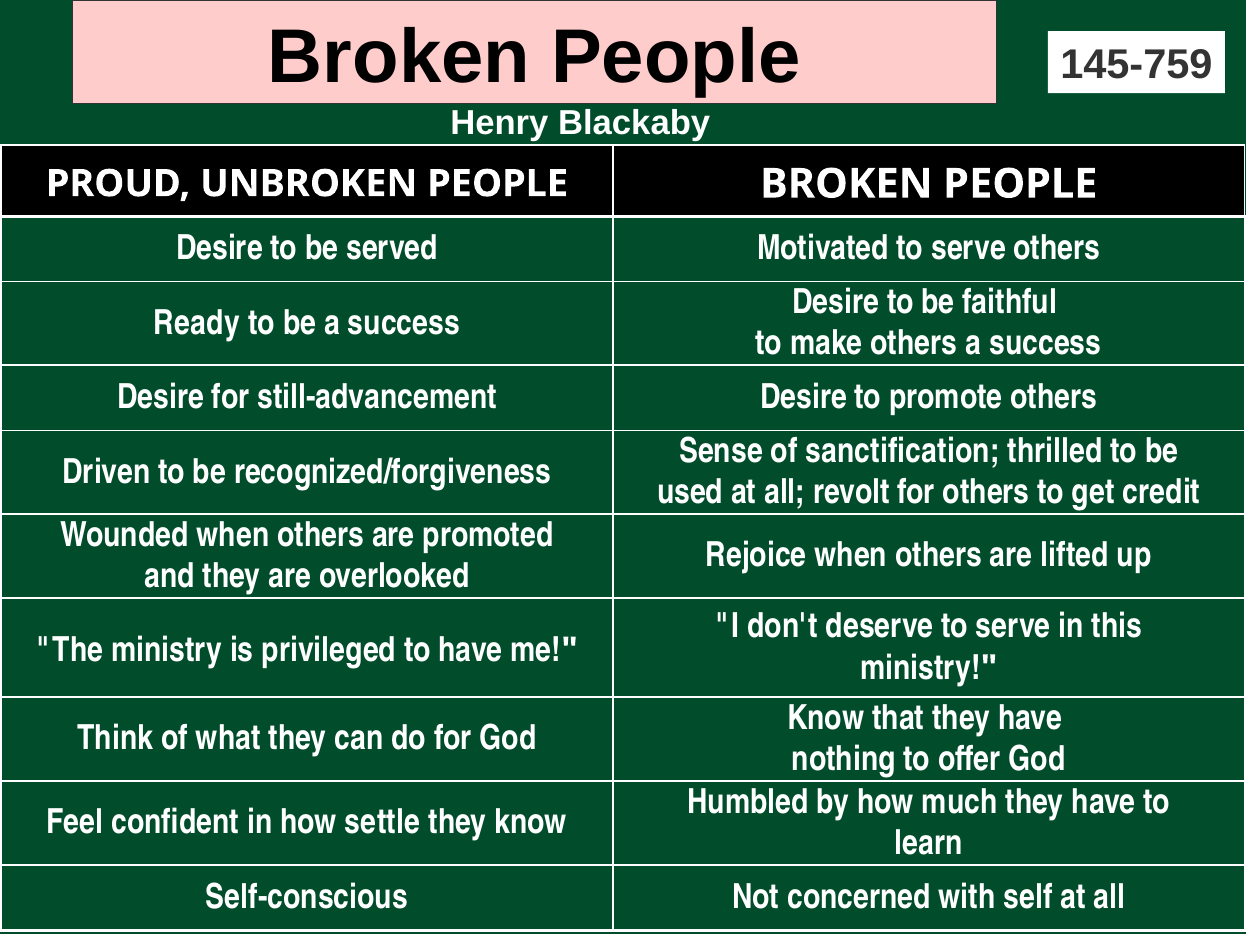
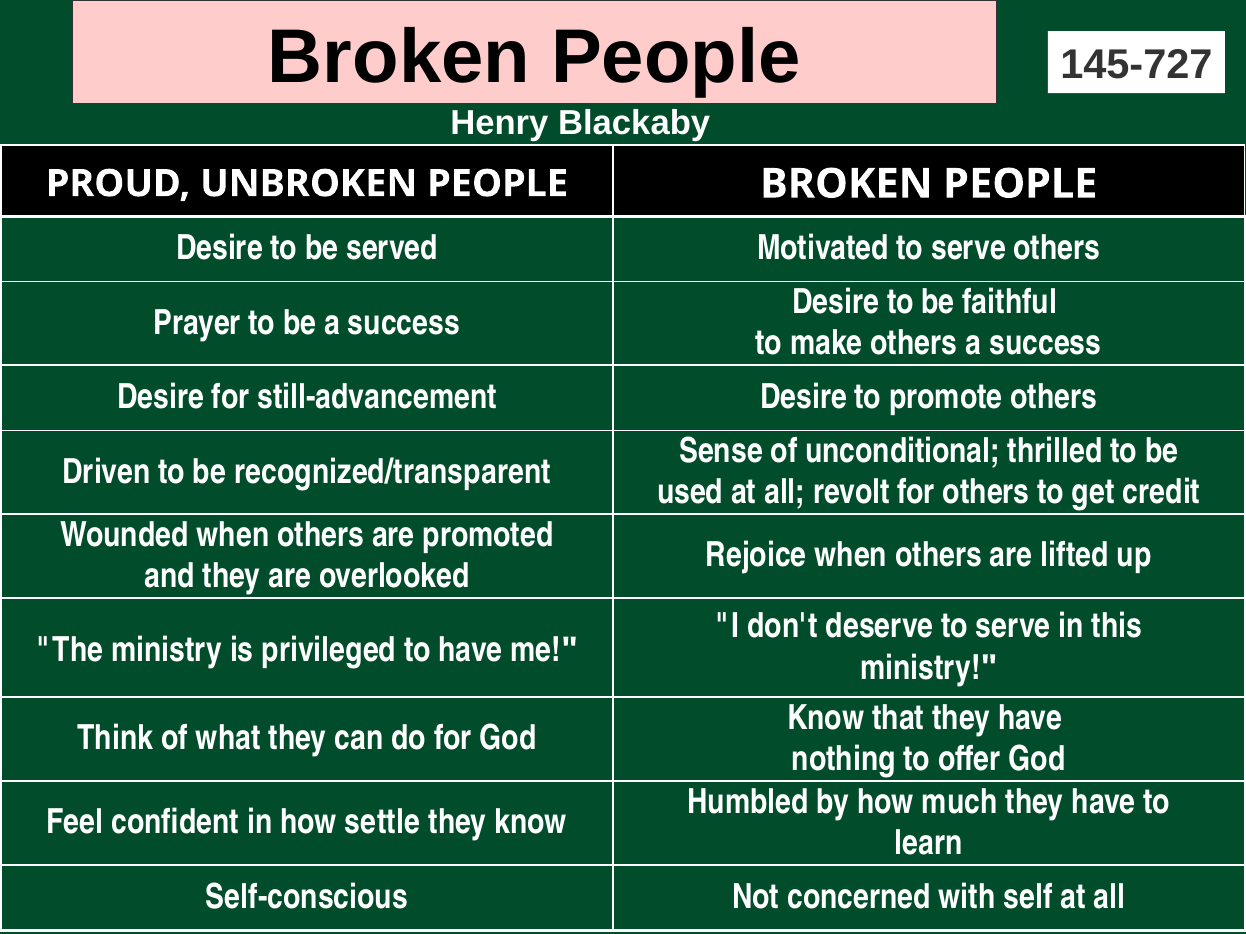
145-759: 145-759 -> 145-727
Ready: Ready -> Prayer
sanctification: sanctification -> unconditional
recognized/forgiveness: recognized/forgiveness -> recognized/transparent
